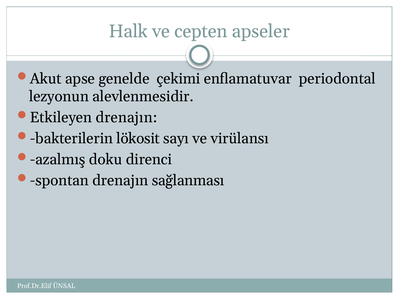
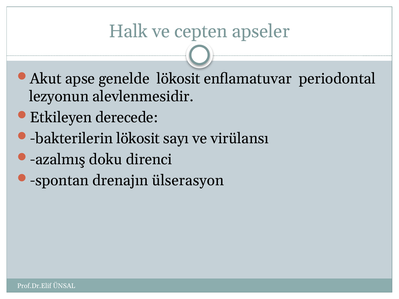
genelde çekimi: çekimi -> lökosit
Etkileyen drenajın: drenajın -> derecede
sağlanması: sağlanması -> ülserasyon
